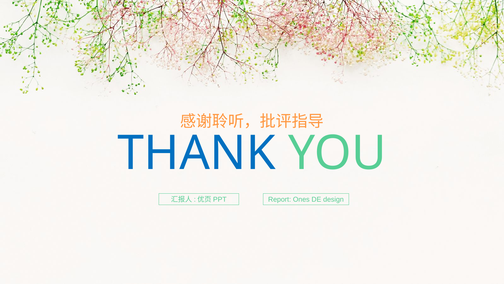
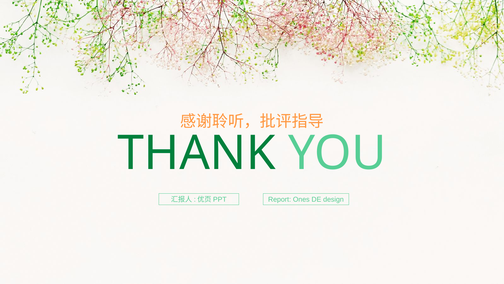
THANK colour: blue -> green
